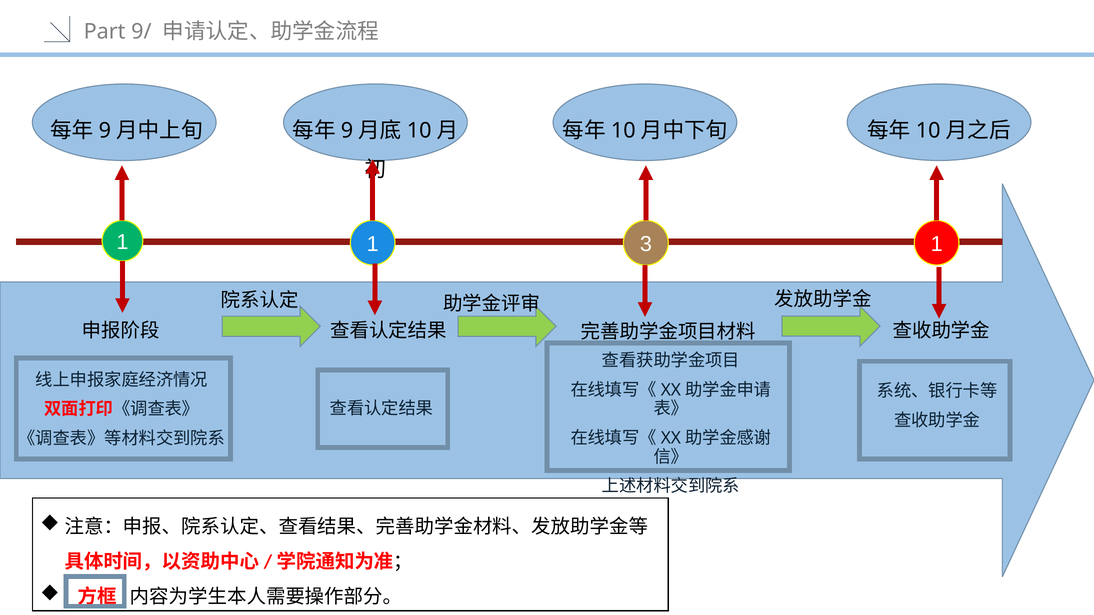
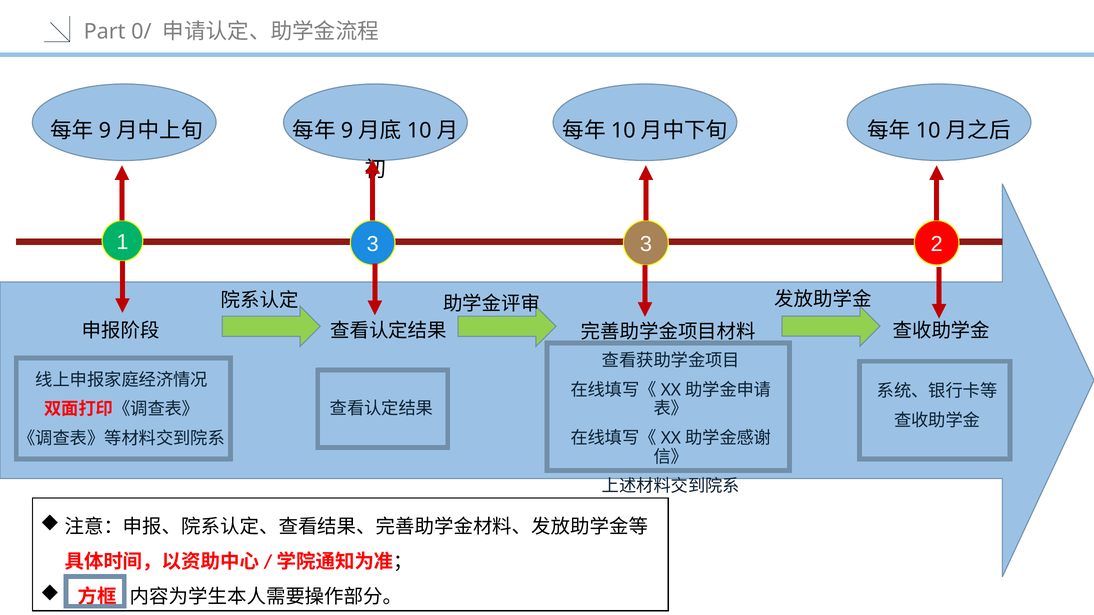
9/: 9/ -> 0/
1 1: 1 -> 3
3 1: 1 -> 2
